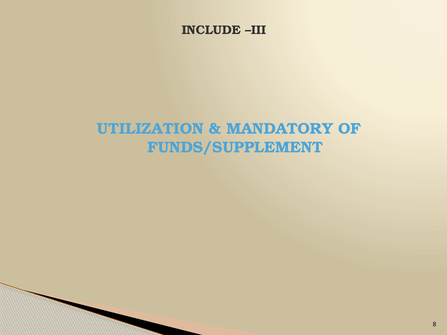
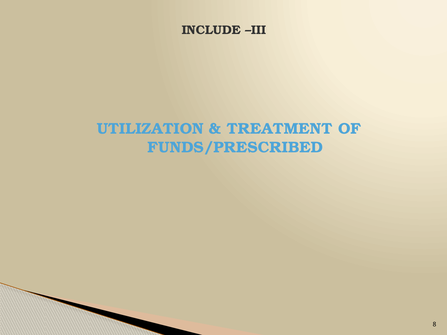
MANDATORY: MANDATORY -> TREATMENT
FUNDS/SUPPLEMENT: FUNDS/SUPPLEMENT -> FUNDS/PRESCRIBED
